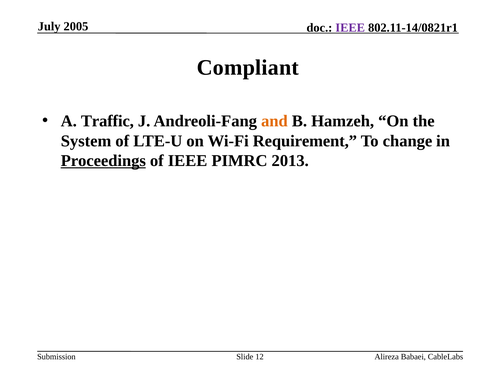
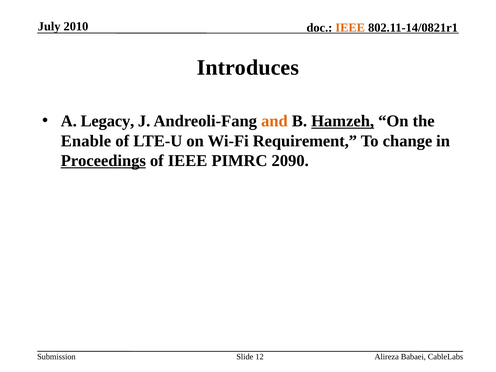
2005: 2005 -> 2010
IEEE at (350, 28) colour: purple -> orange
Compliant: Compliant -> Introduces
Traffic: Traffic -> Legacy
Hamzeh underline: none -> present
System: System -> Enable
2013: 2013 -> 2090
